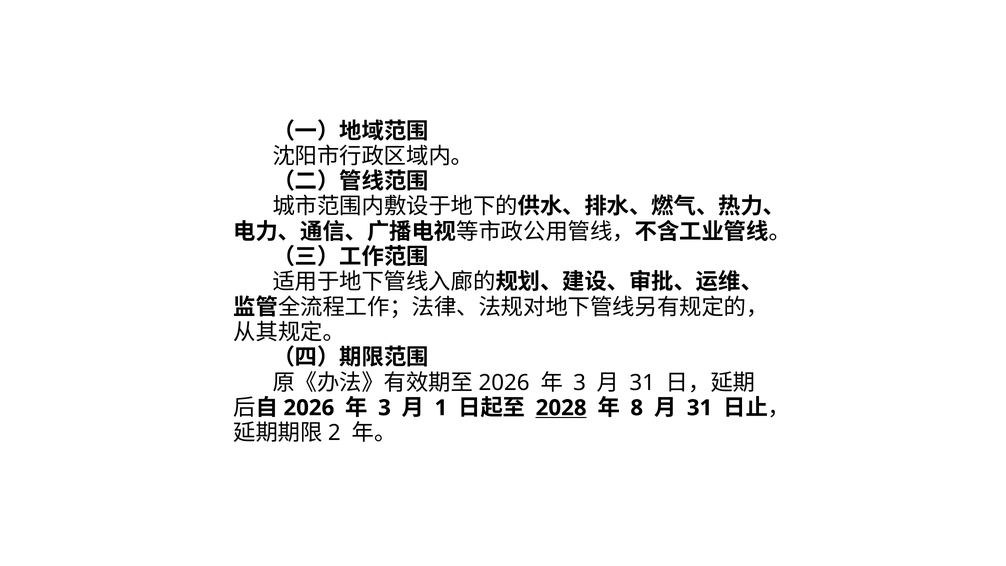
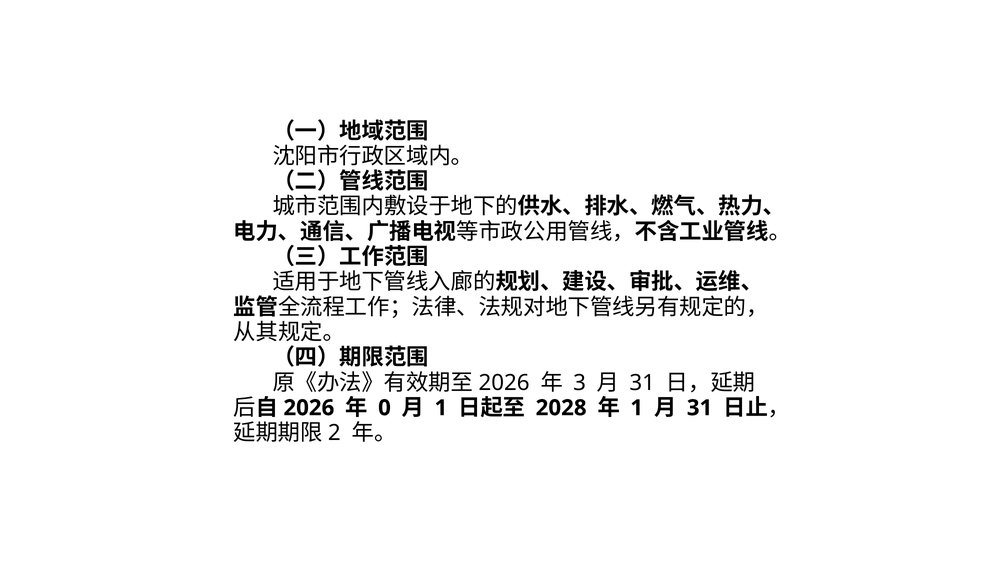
3 at (384, 408): 3 -> 0
2028 underline: present -> none
8 at (637, 408): 8 -> 1
